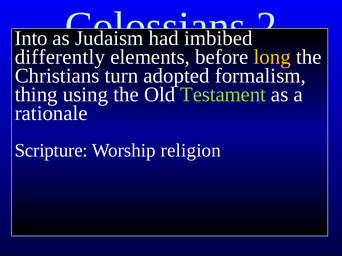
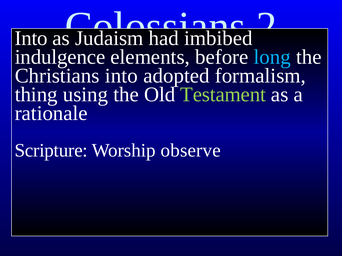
differently: differently -> indulgence
long colour: yellow -> light blue
Christians turn: turn -> into
religion: religion -> observe
